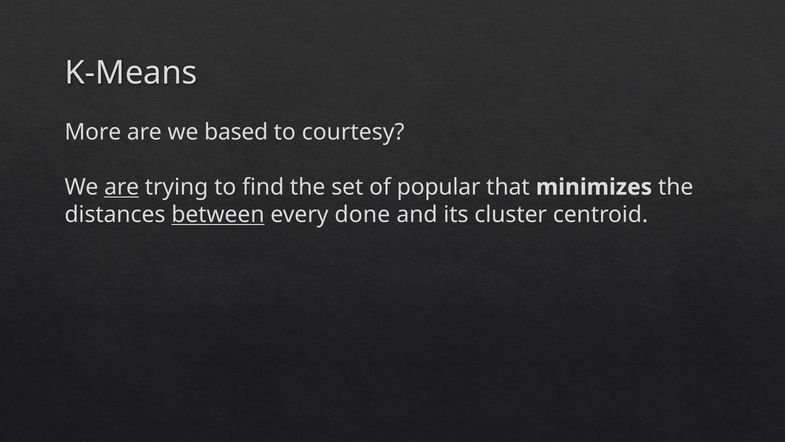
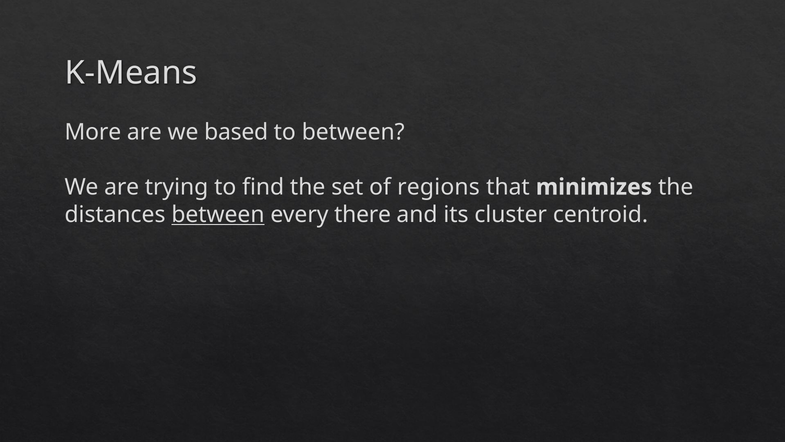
to courtesy: courtesy -> between
are at (122, 187) underline: present -> none
popular: popular -> regions
done: done -> there
